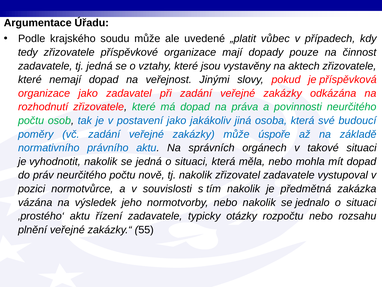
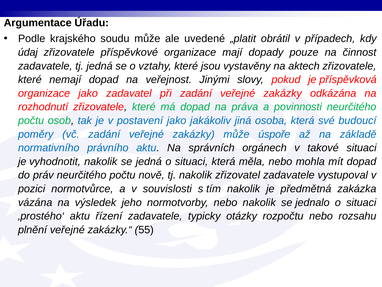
vůbec: vůbec -> obrátil
tedy: tedy -> údaj
